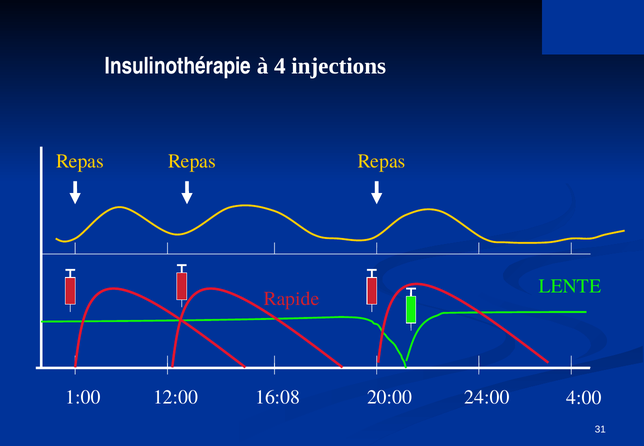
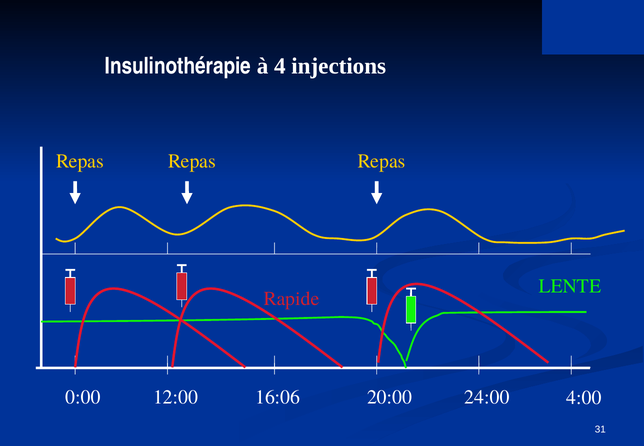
1:00: 1:00 -> 0:00
16:08: 16:08 -> 16:06
